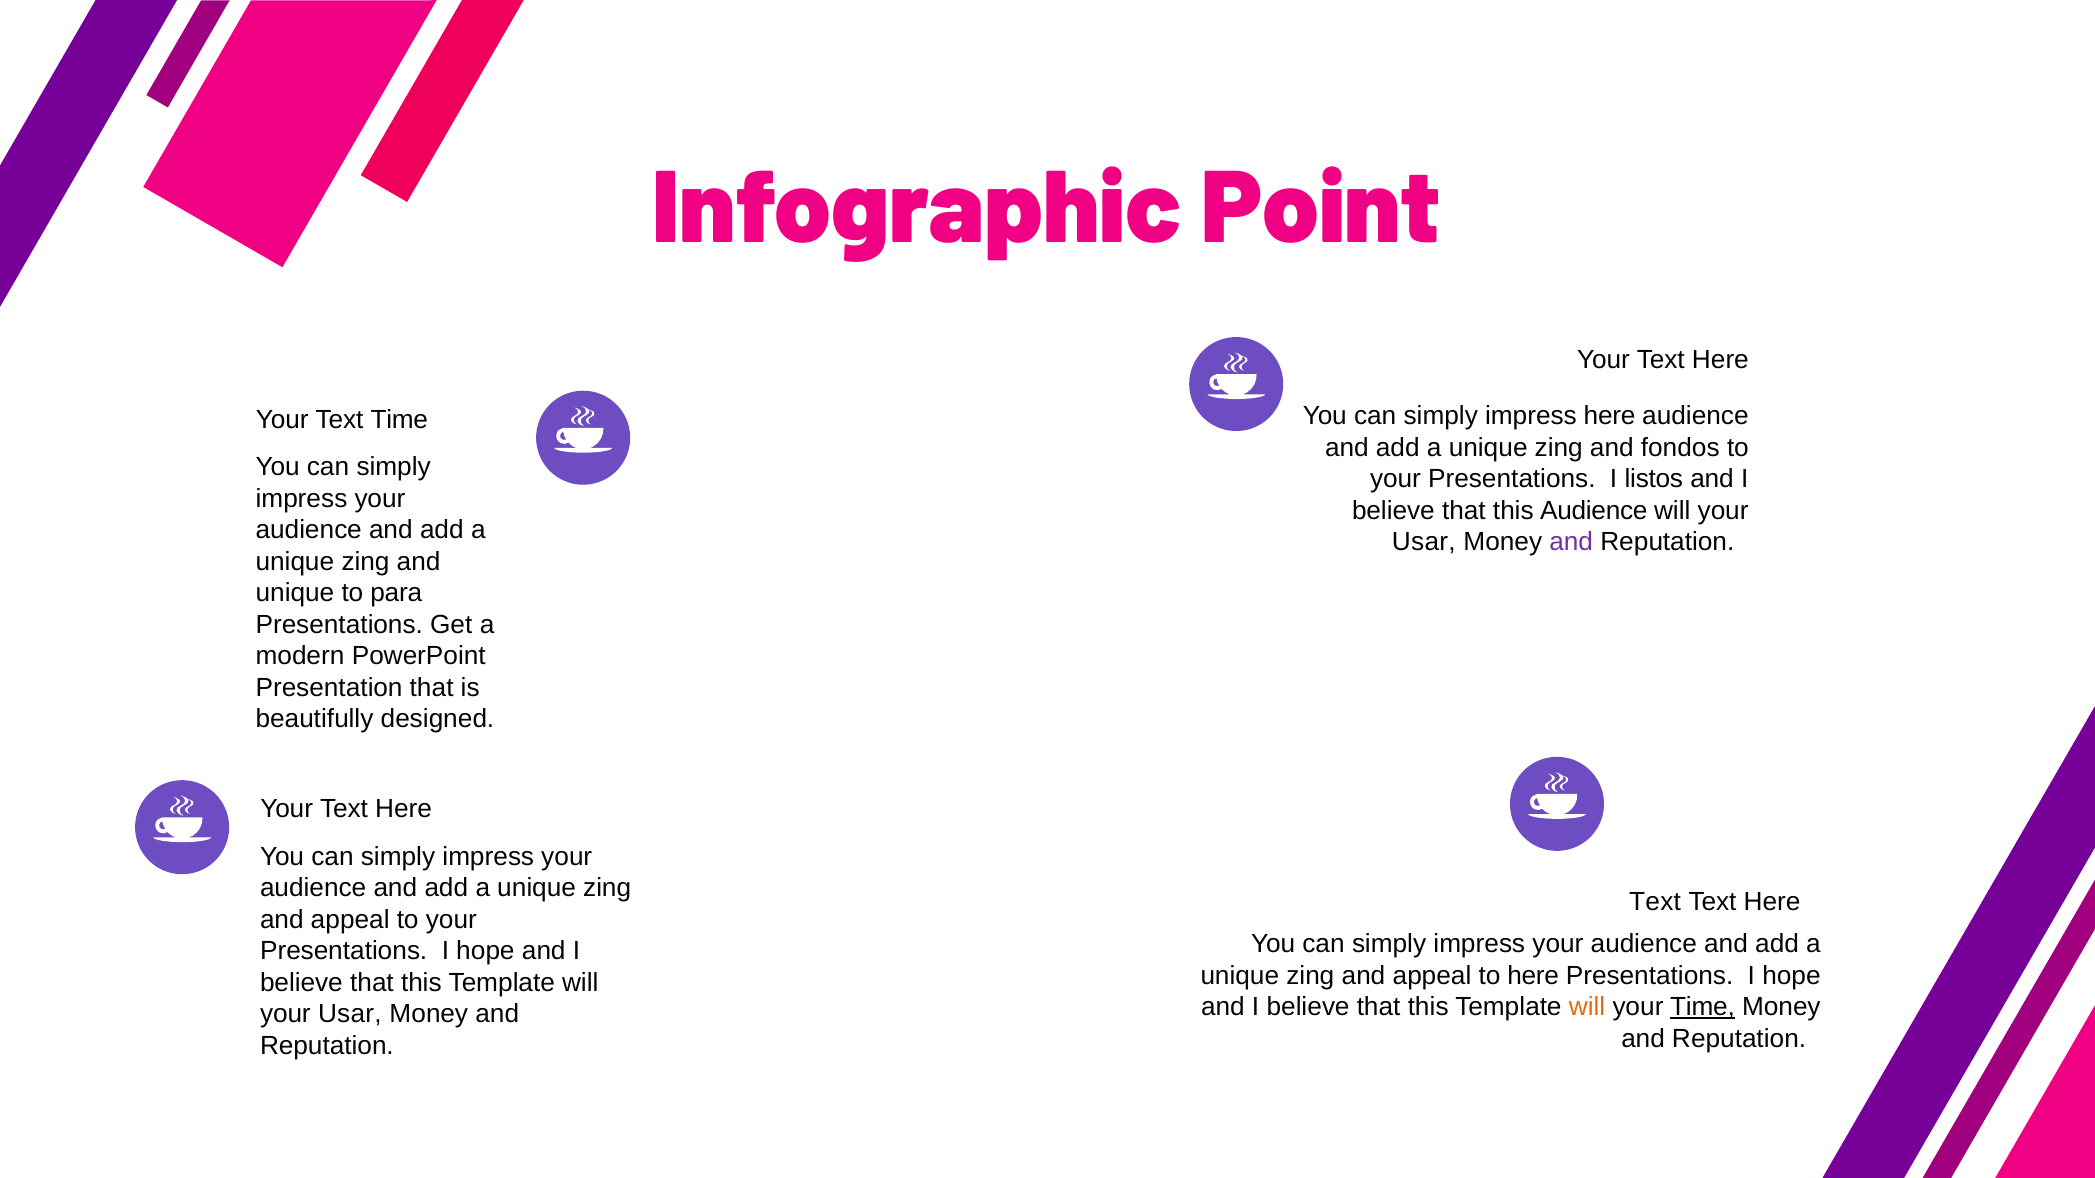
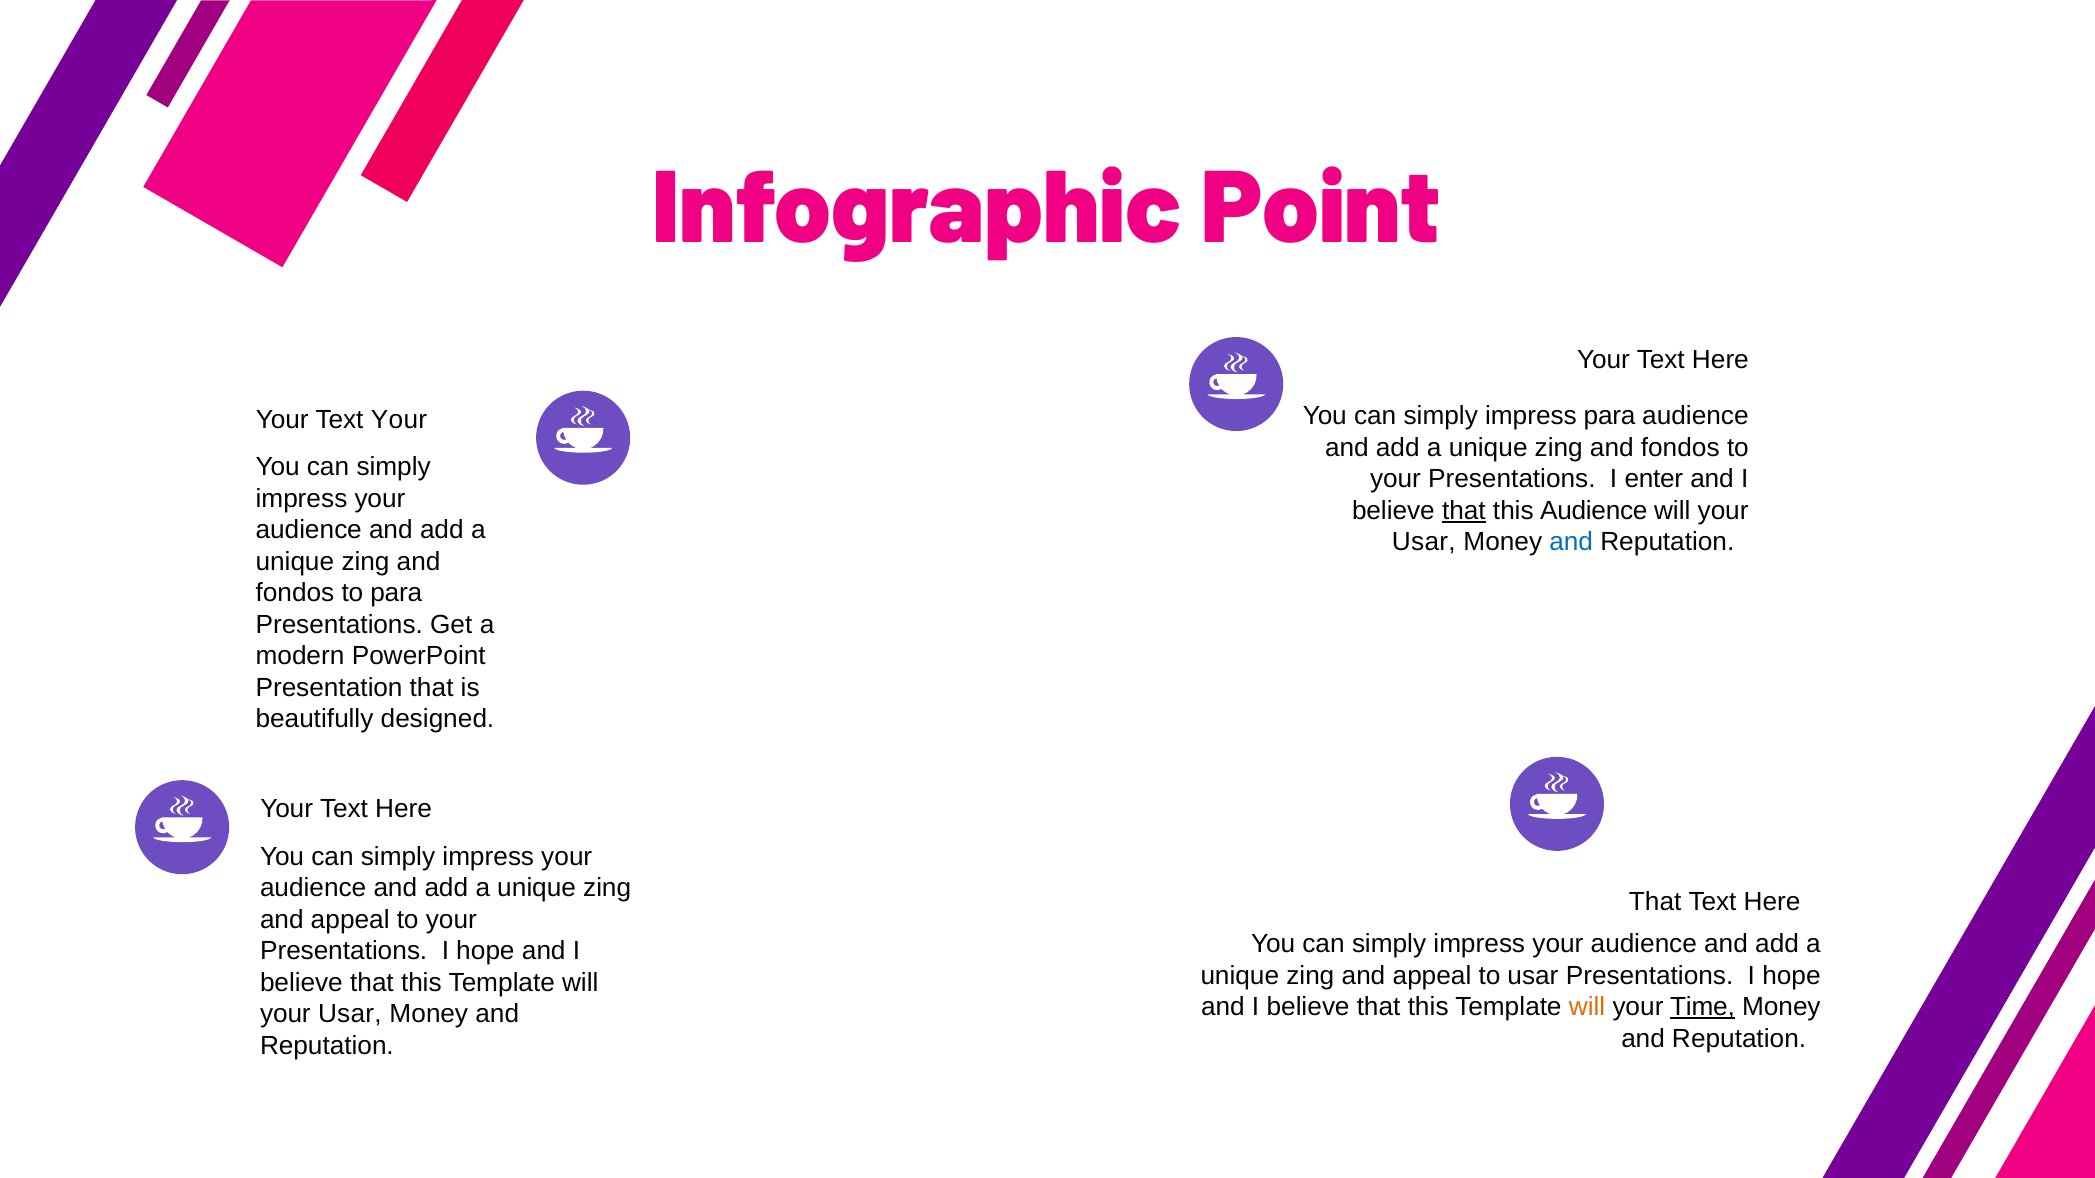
impress here: here -> para
Text Time: Time -> Your
listos: listos -> enter
that at (1464, 511) underline: none -> present
and at (1571, 542) colour: purple -> blue
unique at (295, 593): unique -> fondos
Text at (1655, 902): Text -> That
to here: here -> usar
